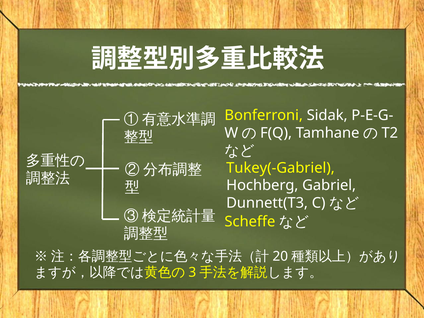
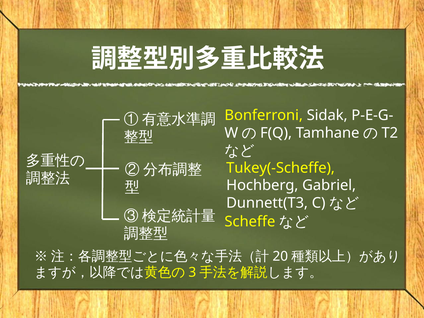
Tukey(-Gabriel: Tukey(-Gabriel -> Tukey(-Scheffe
